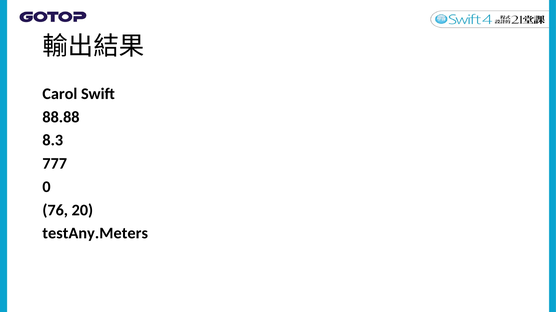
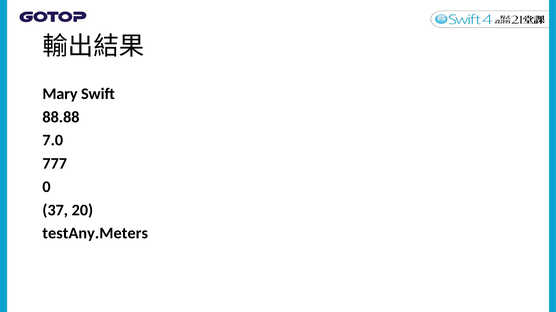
Carol: Carol -> Mary
8.3: 8.3 -> 7.0
76: 76 -> 37
